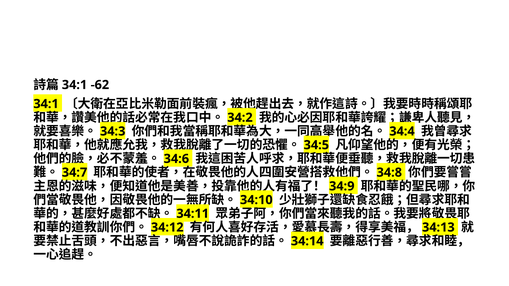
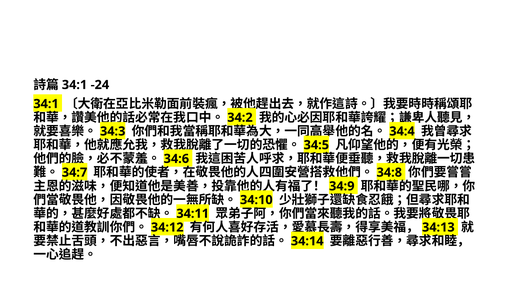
-62: -62 -> -24
